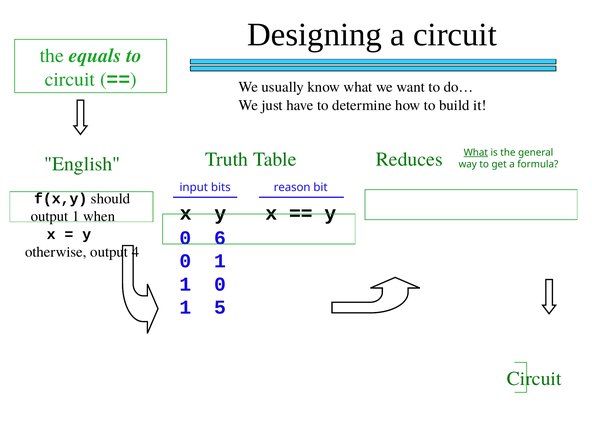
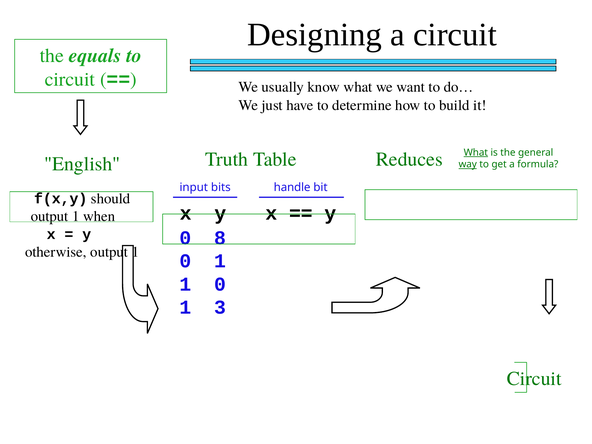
way underline: none -> present
reason: reason -> handle
6: 6 -> 8
otherwise output 4: 4 -> 1
5: 5 -> 3
